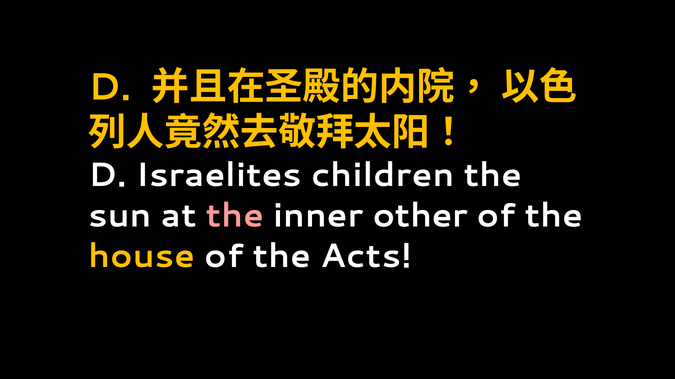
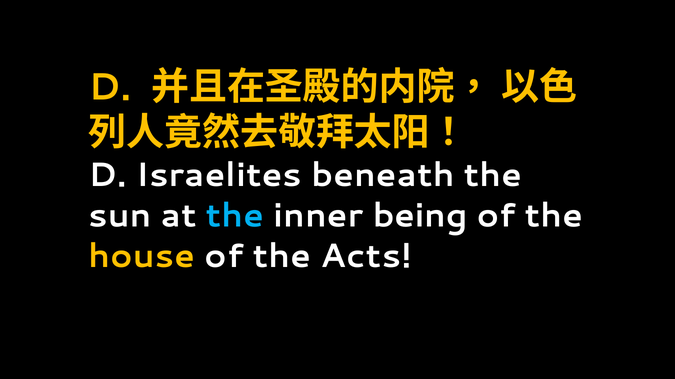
children: children -> beneath
the at (235, 216) colour: pink -> light blue
other: other -> being
